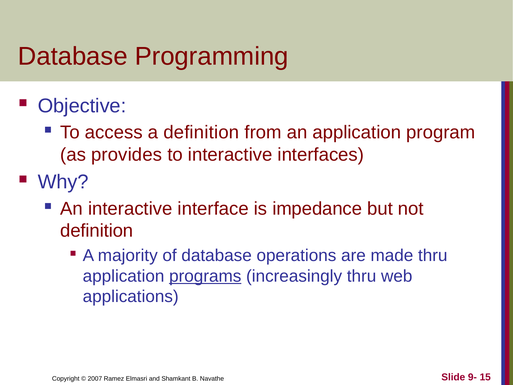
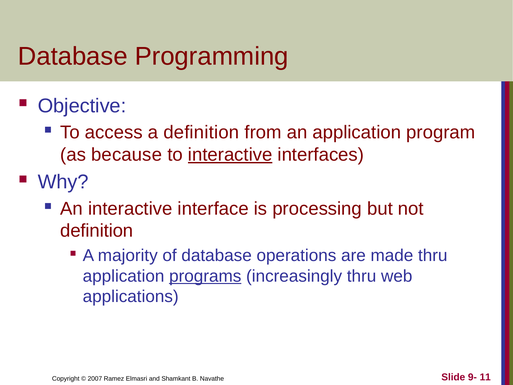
provides: provides -> because
interactive at (230, 155) underline: none -> present
impedance: impedance -> processing
15: 15 -> 11
